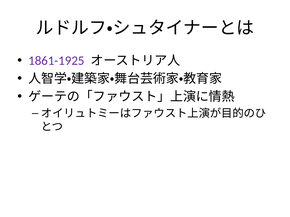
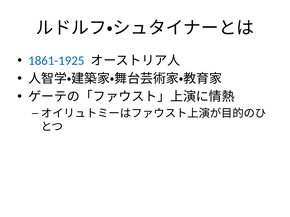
1861-1925 colour: purple -> blue
